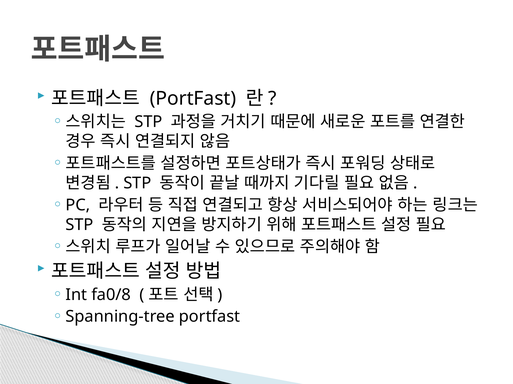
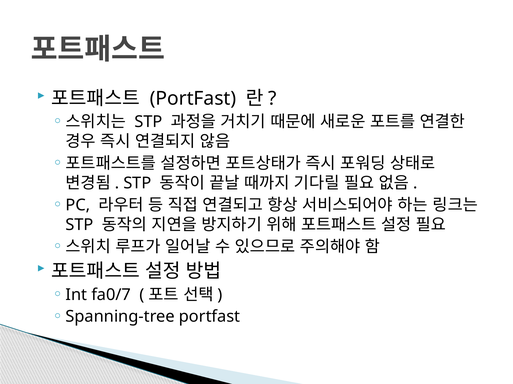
fa0/8: fa0/8 -> fa0/7
